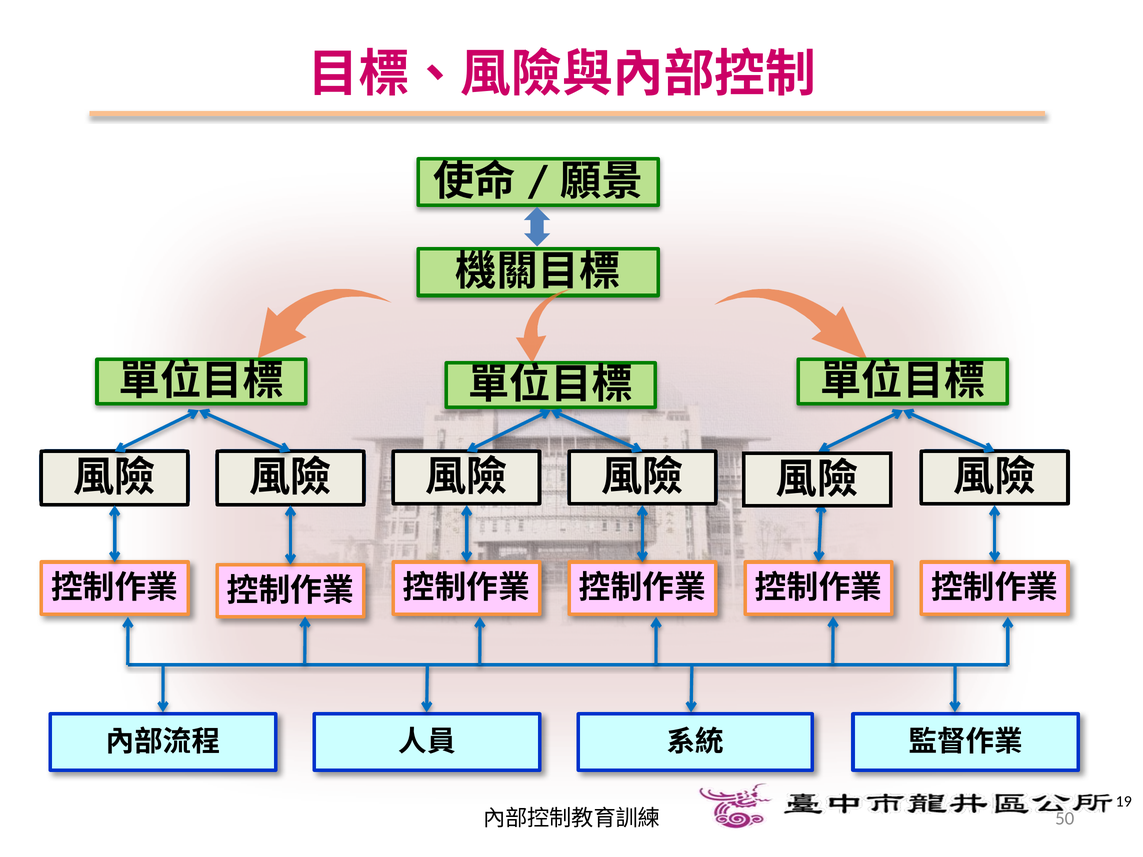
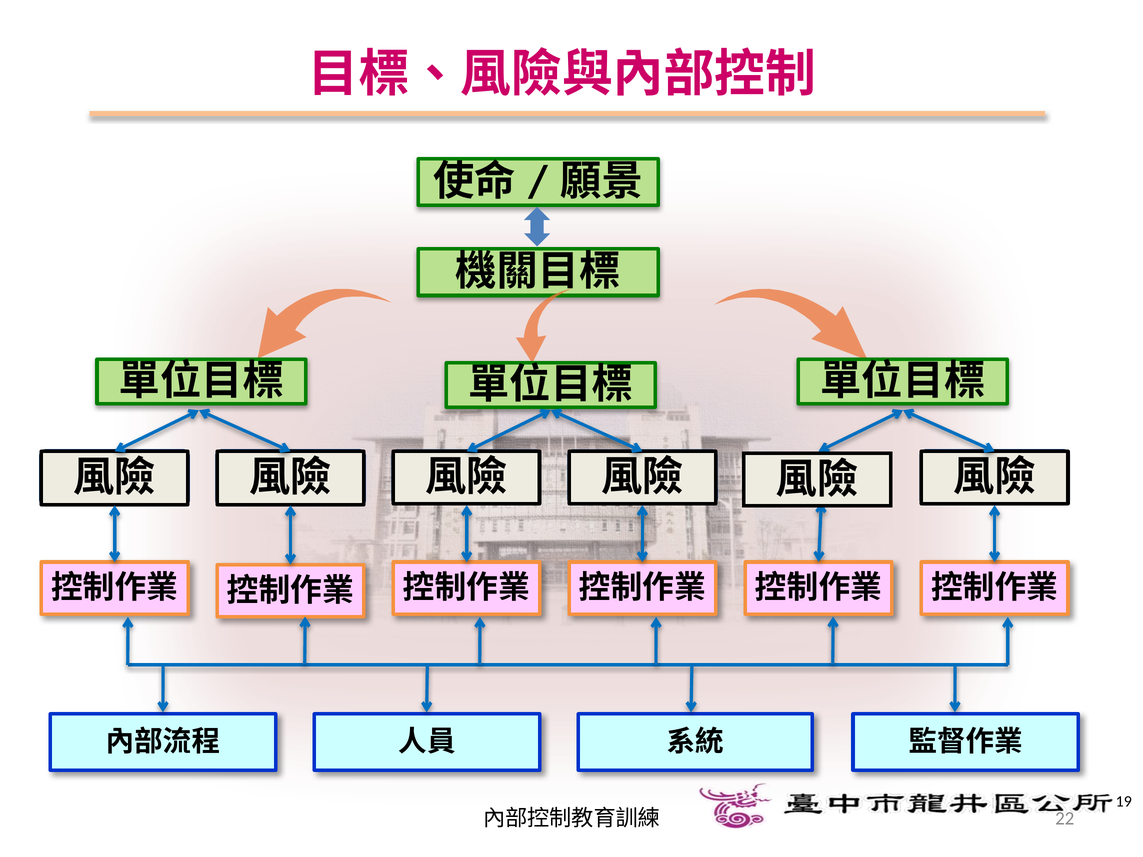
50: 50 -> 22
